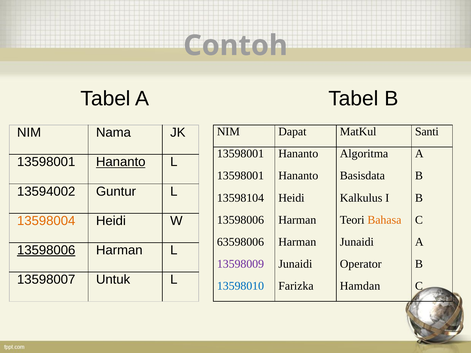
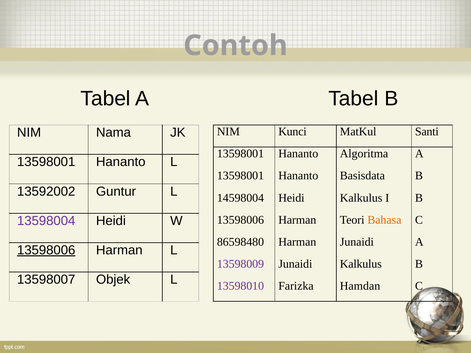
Dapat: Dapat -> Kunci
Hananto at (121, 162) underline: present -> none
13594002: 13594002 -> 13592002
13598104: 13598104 -> 14598004
13598004 colour: orange -> purple
63598006: 63598006 -> 86598480
Junaidi Operator: Operator -> Kalkulus
Untuk: Untuk -> Objek
13598010 colour: blue -> purple
